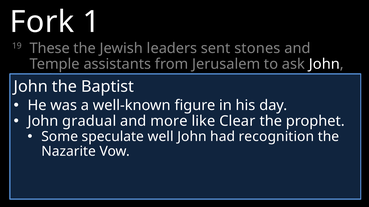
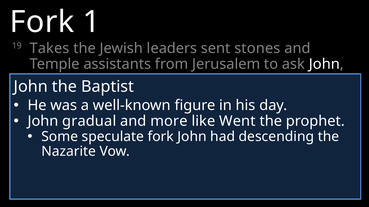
These: These -> Takes
Clear: Clear -> Went
speculate well: well -> fork
recognition: recognition -> descending
